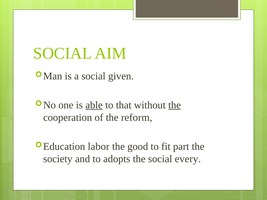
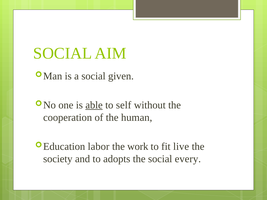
that: that -> self
the at (175, 105) underline: present -> none
reform: reform -> human
good: good -> work
part: part -> live
